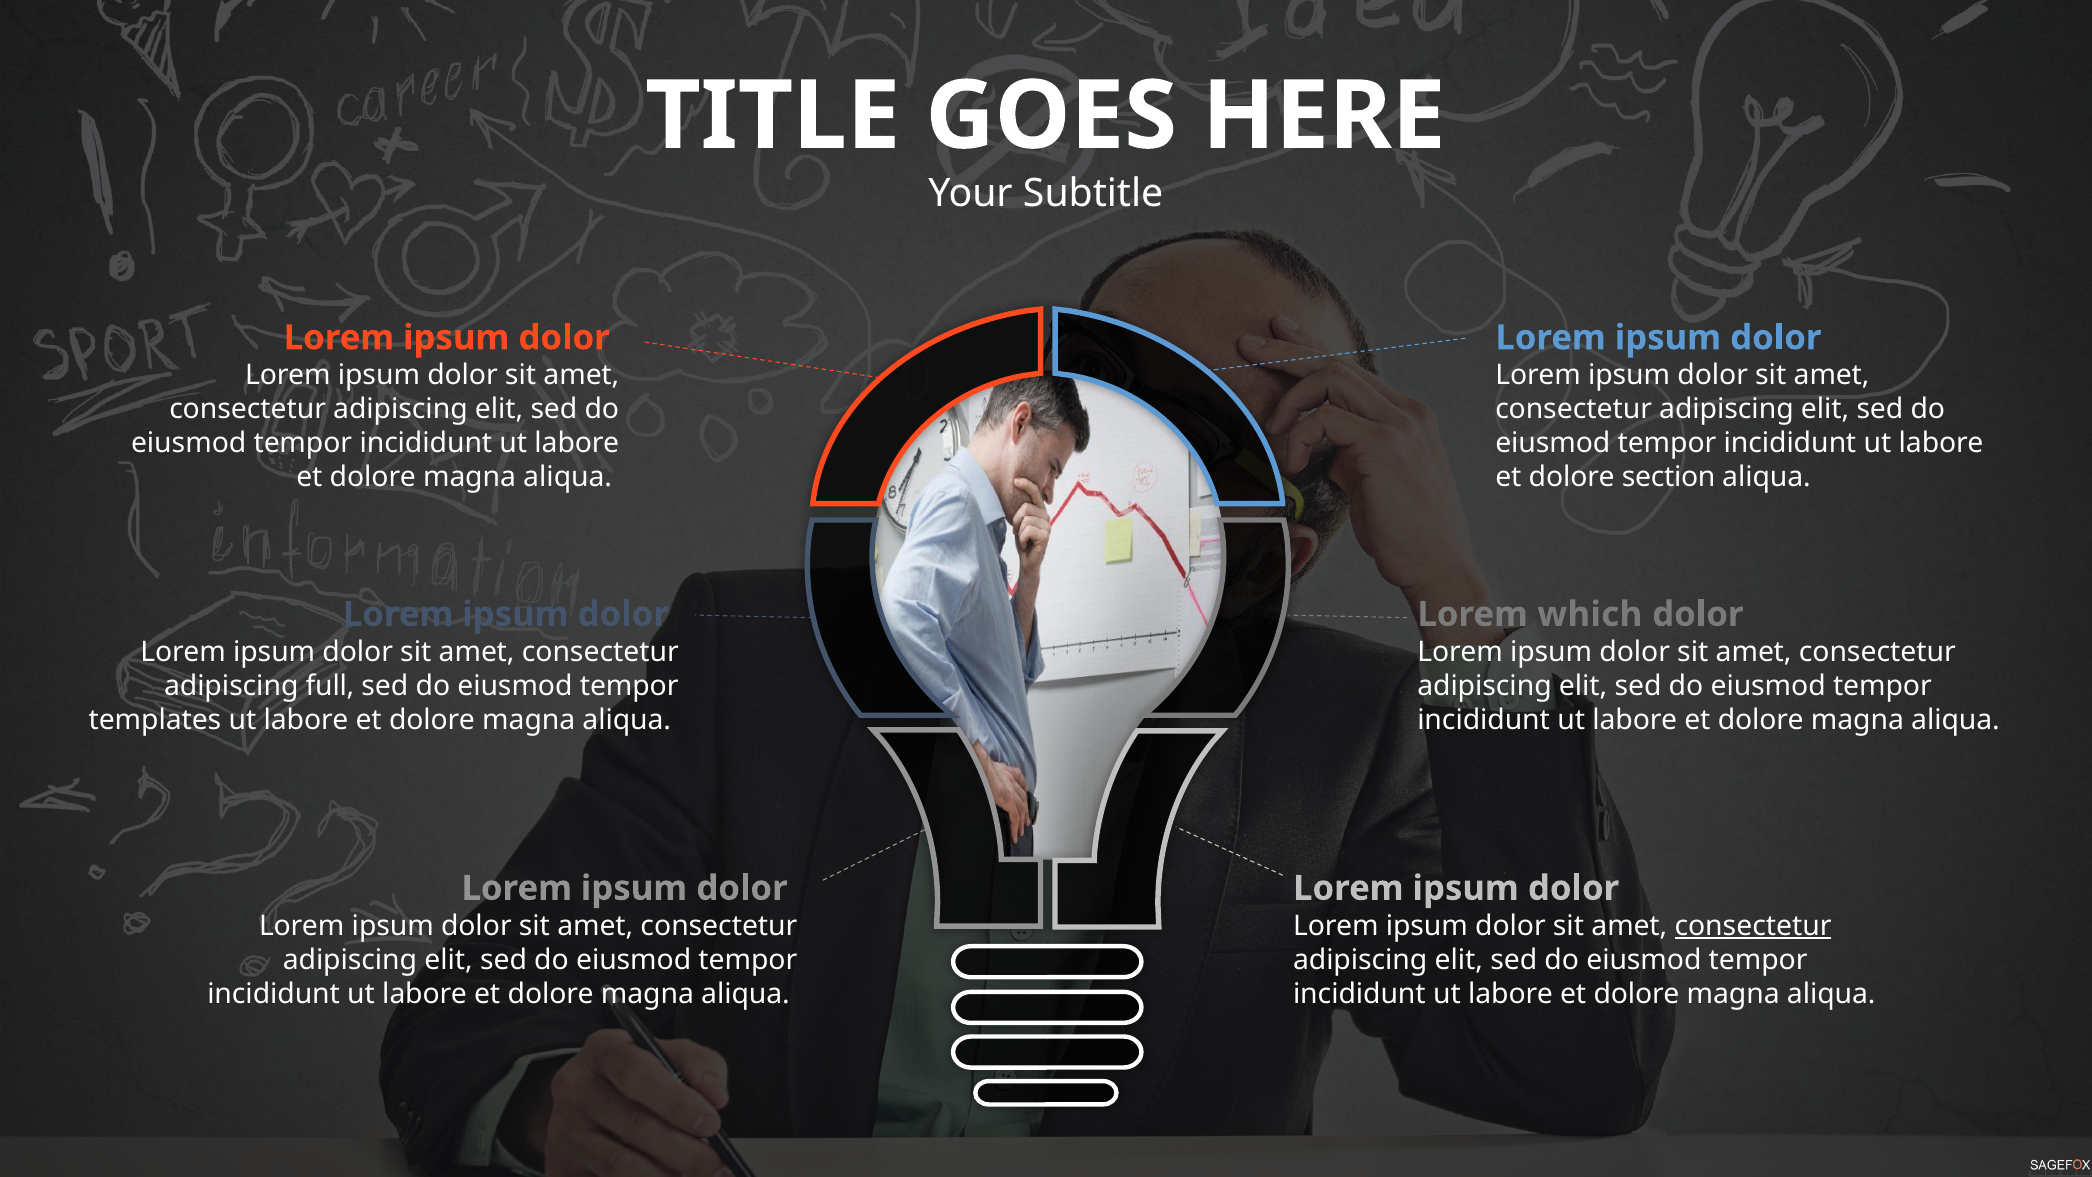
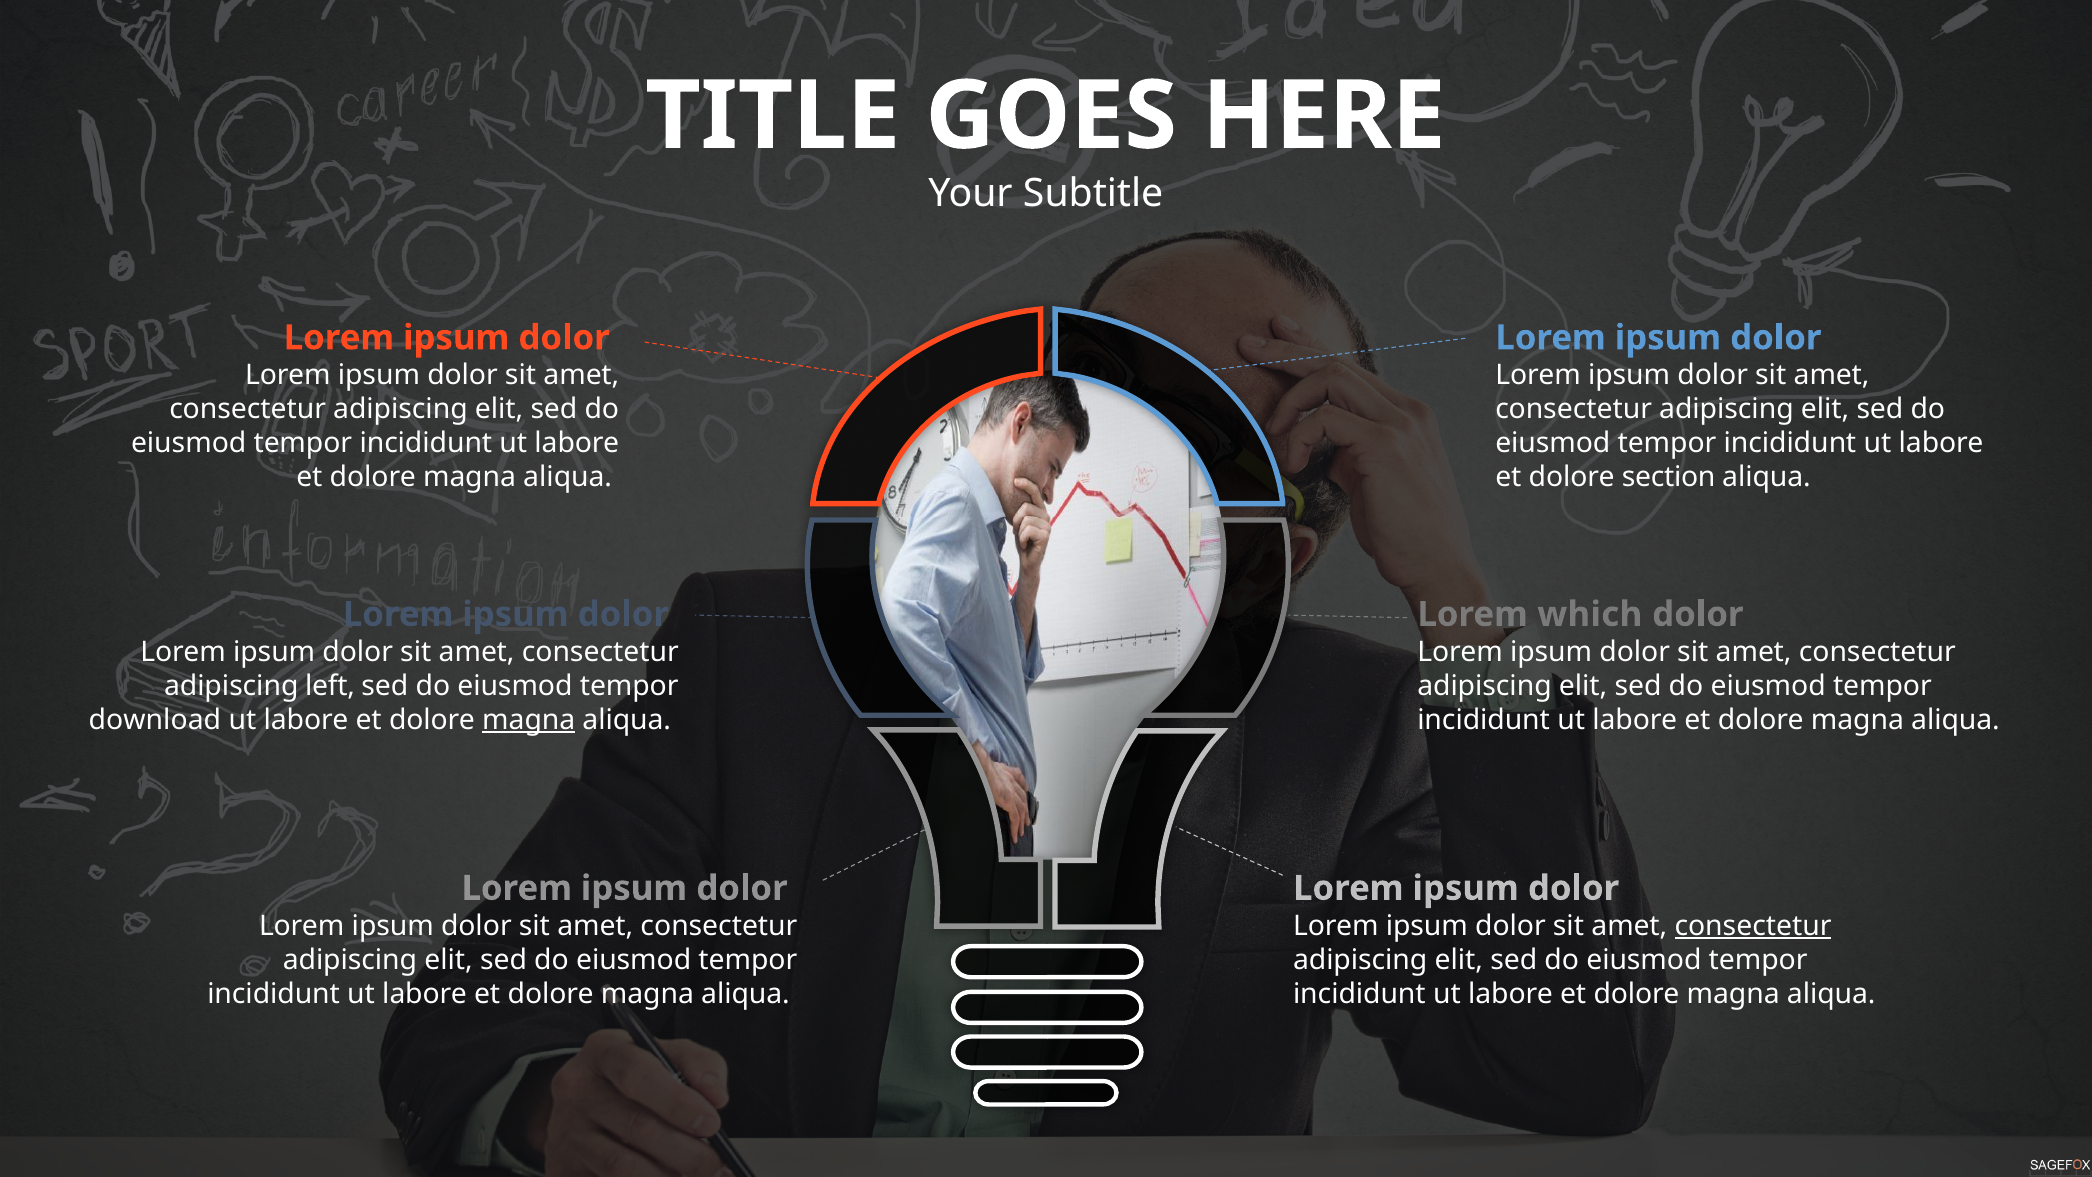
full: full -> left
templates: templates -> download
magna at (529, 720) underline: none -> present
